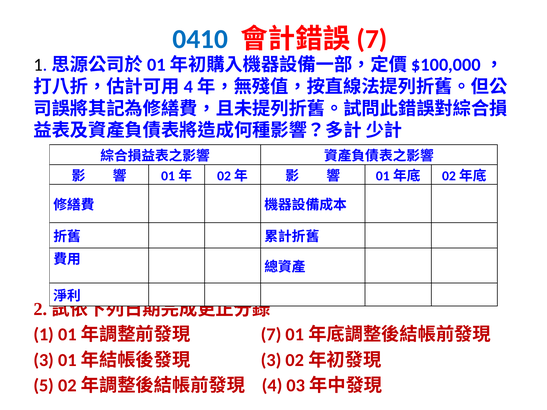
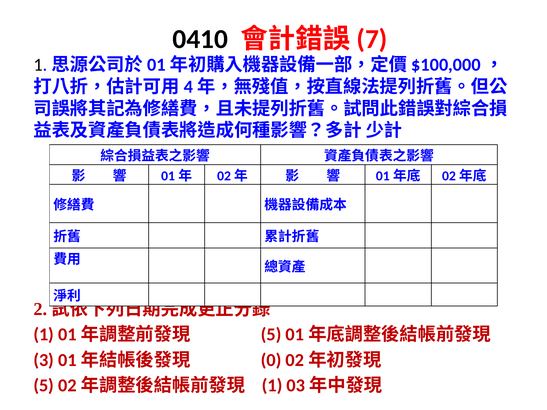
0410 colour: blue -> black
7 at (271, 335): 7 -> 5
3 at (271, 360): 3 -> 0
4 at (272, 386): 4 -> 1
